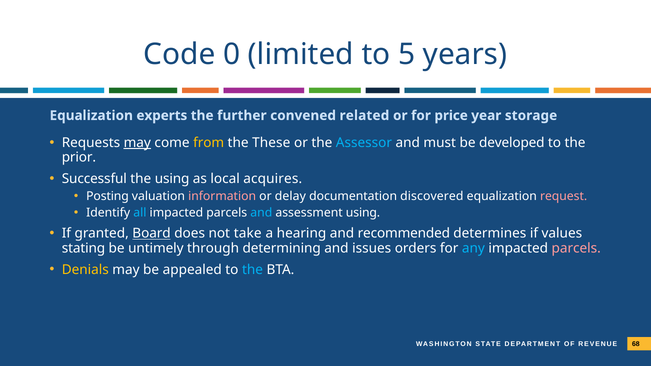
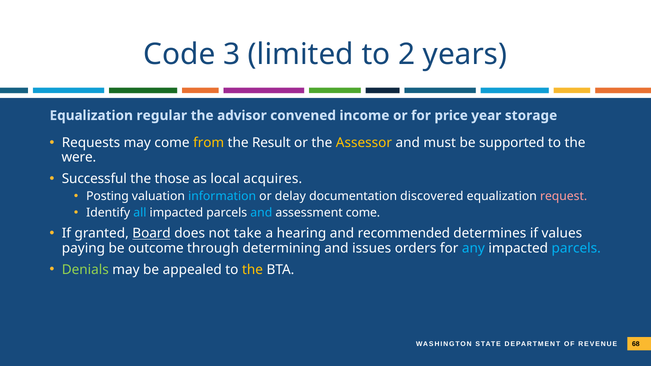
0: 0 -> 3
5: 5 -> 2
experts: experts -> regular
further: further -> advisor
related: related -> income
may at (137, 143) underline: present -> none
These: These -> Result
Assessor colour: light blue -> yellow
developed: developed -> supported
prior: prior -> were
the using: using -> those
information colour: pink -> light blue
assessment using: using -> come
stating: stating -> paying
untimely: untimely -> outcome
parcels at (576, 248) colour: pink -> light blue
Denials colour: yellow -> light green
the at (253, 270) colour: light blue -> yellow
